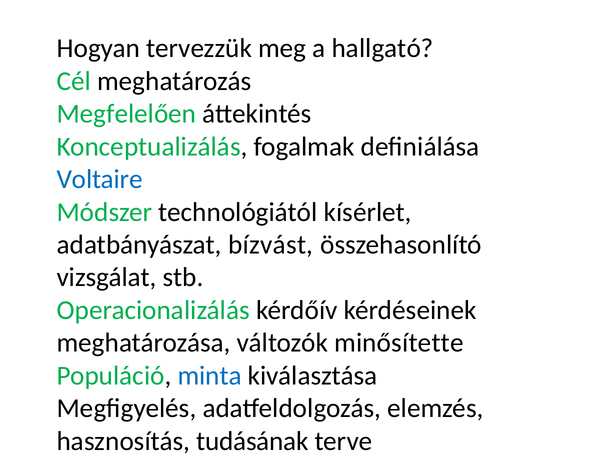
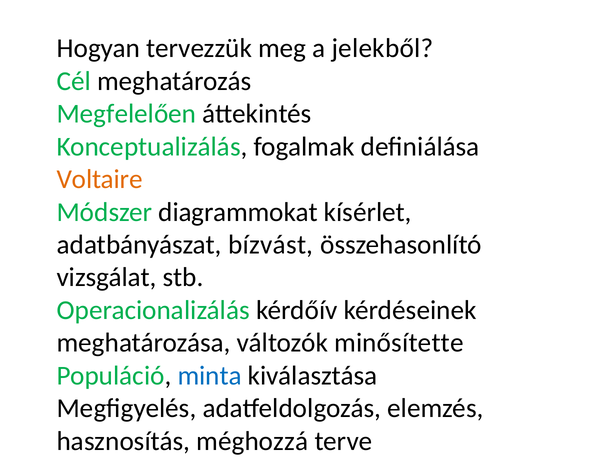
hallgató: hallgató -> jelekből
Voltaire colour: blue -> orange
technológiától: technológiától -> diagrammokat
tudásának: tudásának -> méghozzá
